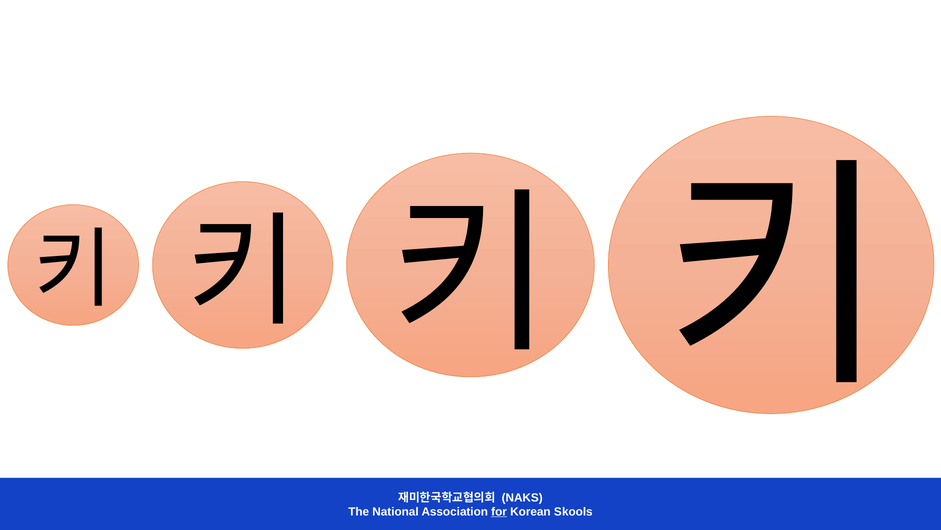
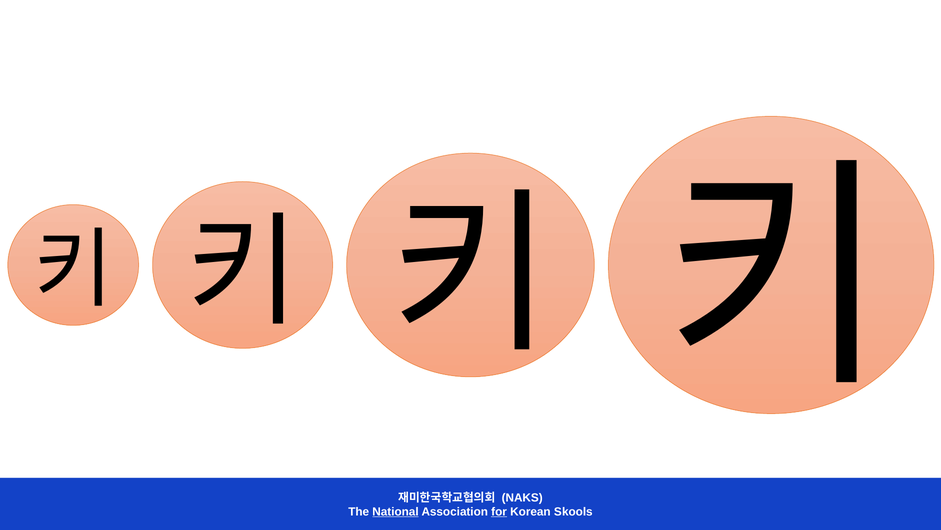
National underline: none -> present
